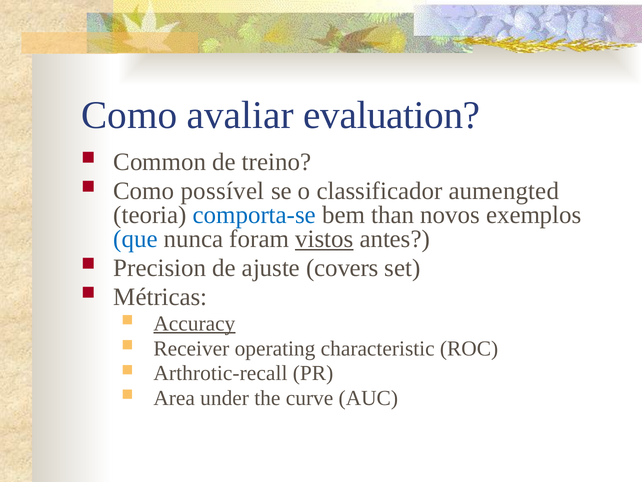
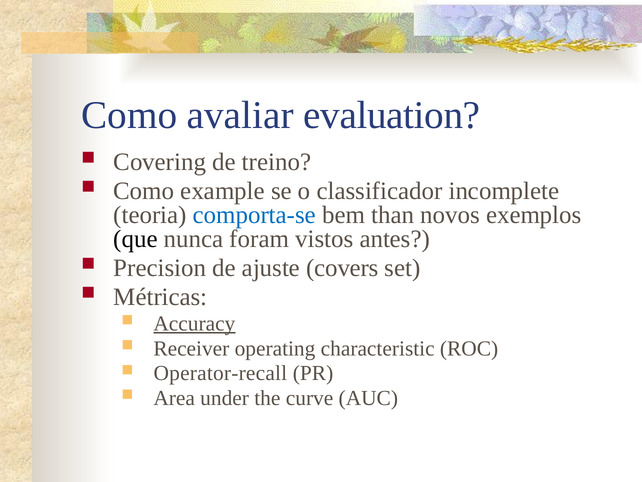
Common: Common -> Covering
possível: possível -> example
aumengted: aumengted -> incomplete
que colour: blue -> black
vistos underline: present -> none
Arthrotic-recall: Arthrotic-recall -> Operator-recall
